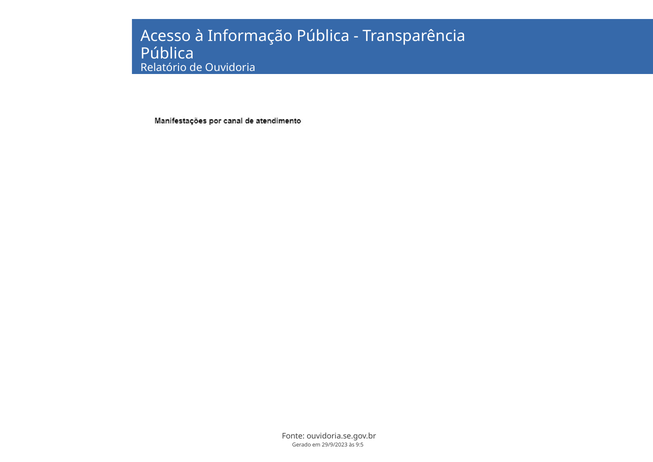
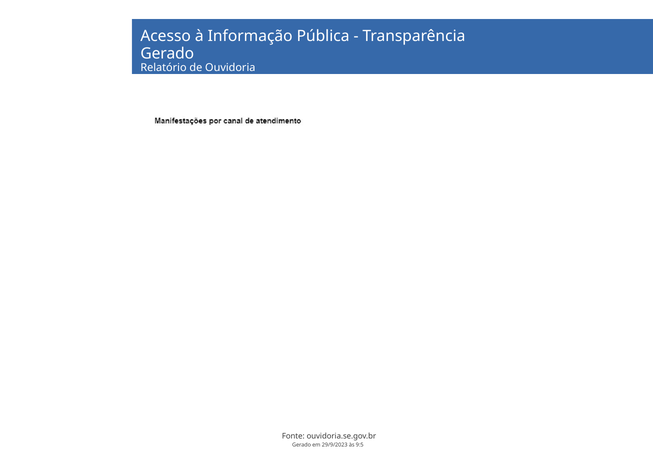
Pública at (167, 53): Pública -> Gerado
